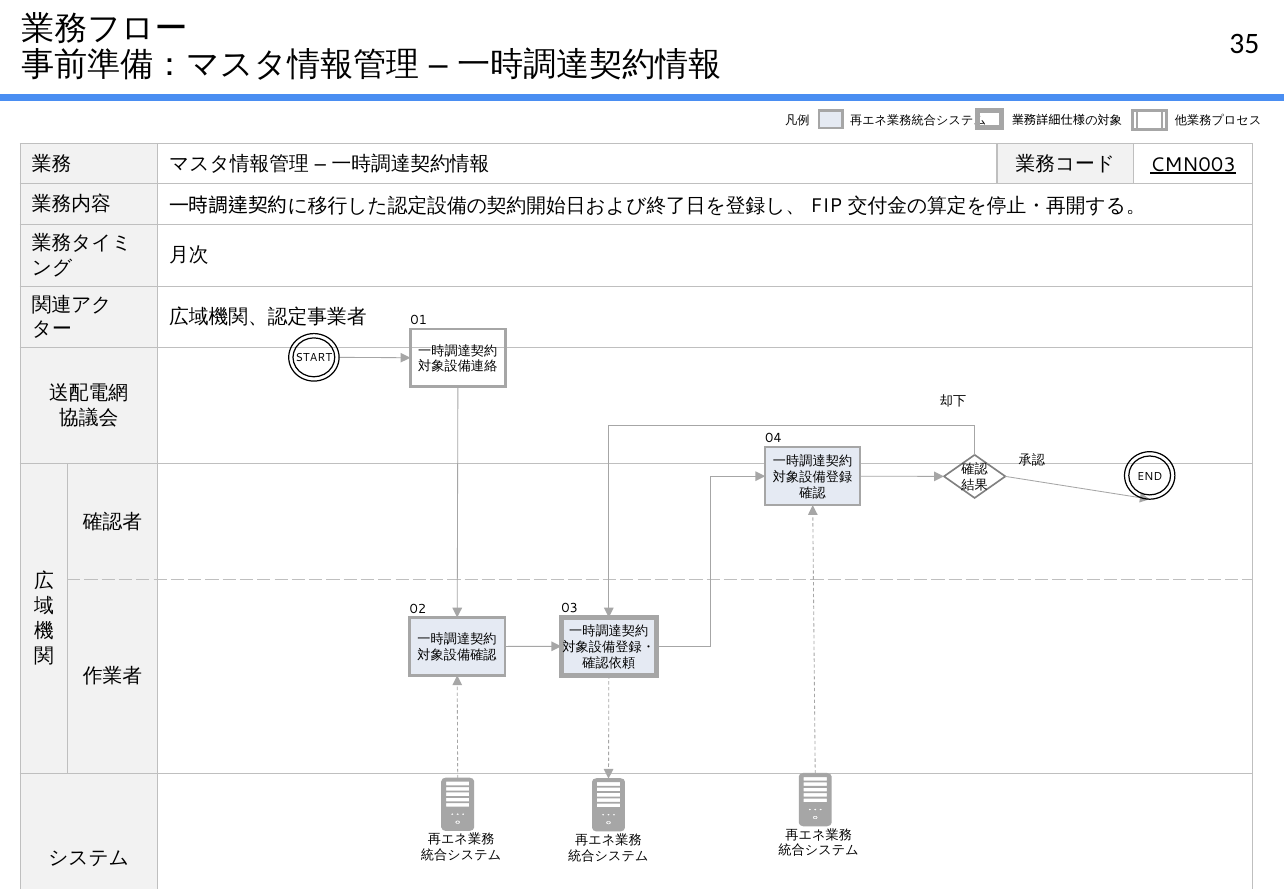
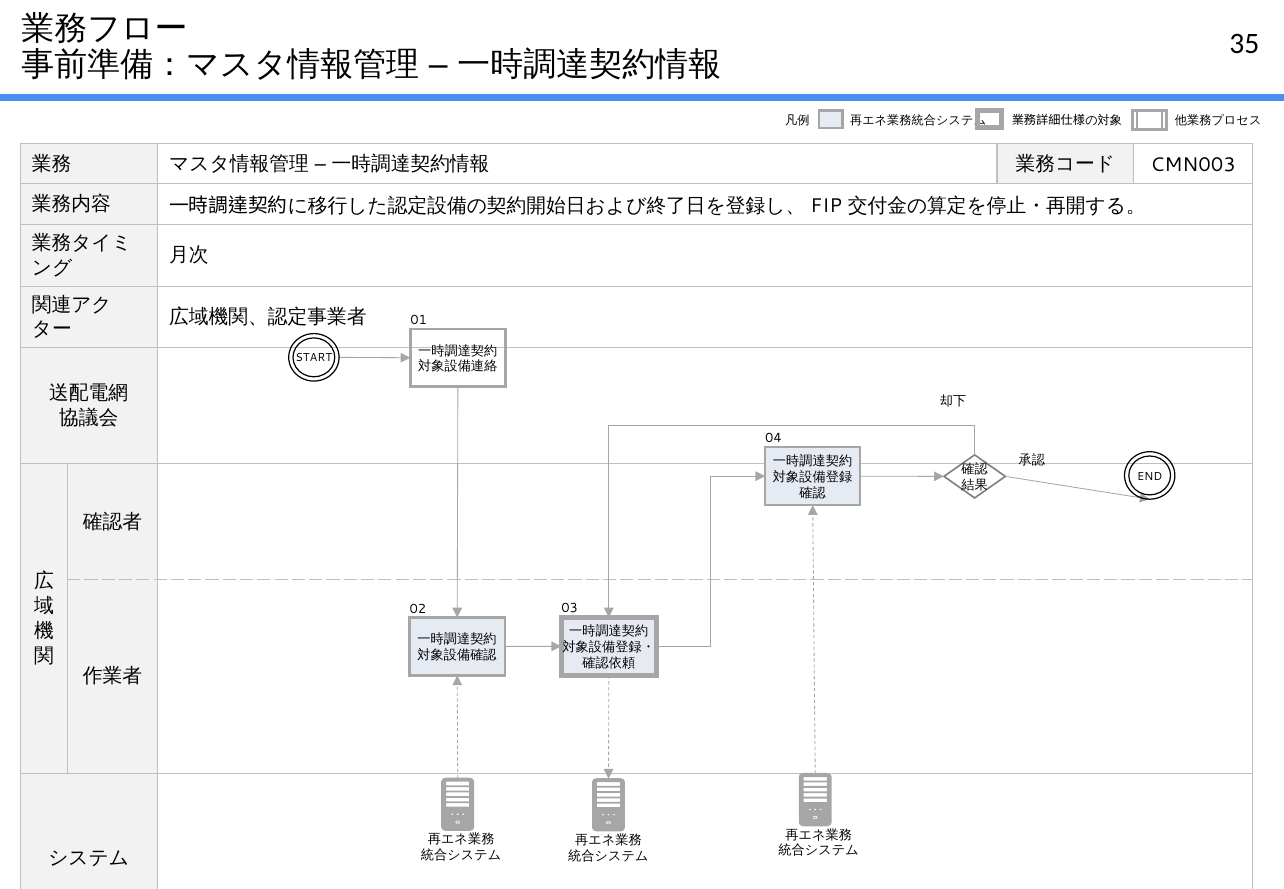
CMN003 underline: present -> none
